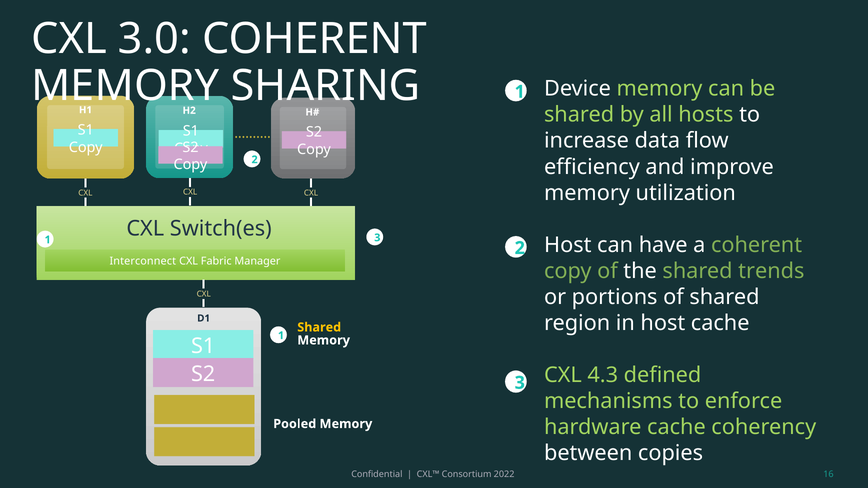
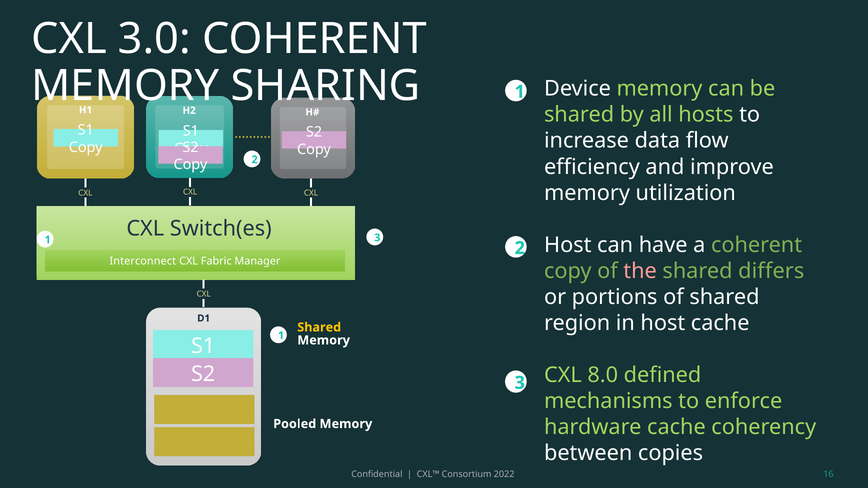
the colour: white -> pink
trends: trends -> differs
4.3: 4.3 -> 8.0
